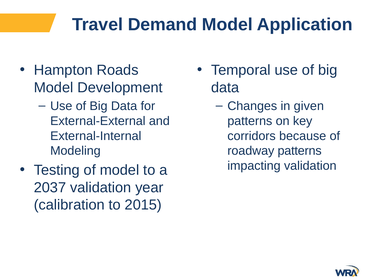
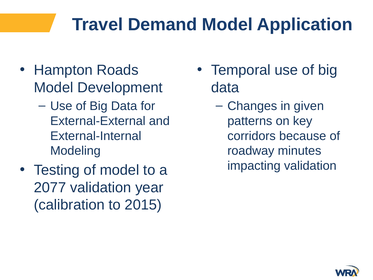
roadway patterns: patterns -> minutes
2037: 2037 -> 2077
